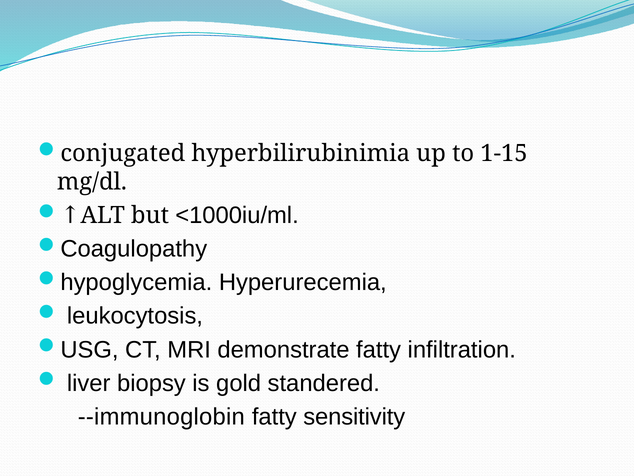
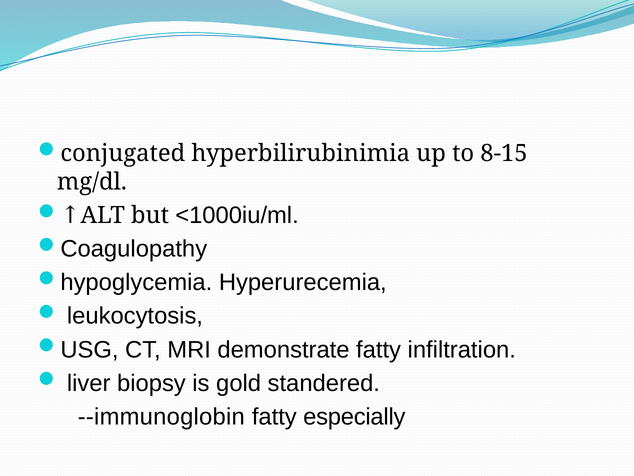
1-15: 1-15 -> 8-15
sensitivity: sensitivity -> especially
